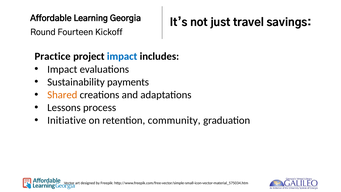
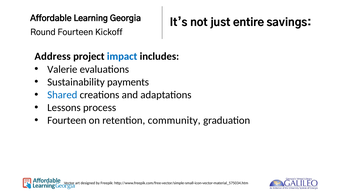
travel: travel -> entire
Practice: Practice -> Address
Impact at (62, 69): Impact -> Valerie
Shared colour: orange -> blue
Initiative at (67, 120): Initiative -> Fourteen
